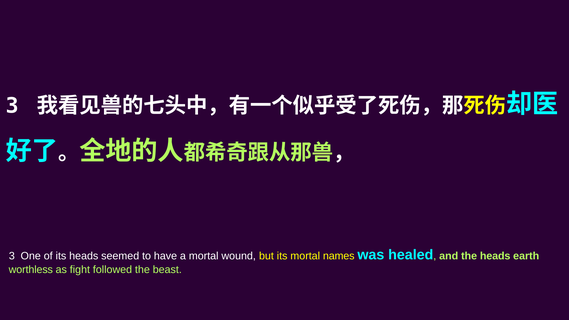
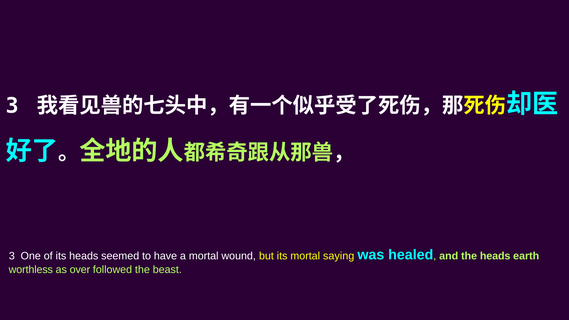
names: names -> saying
fight: fight -> over
